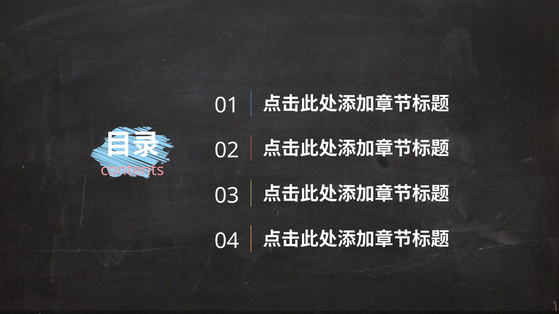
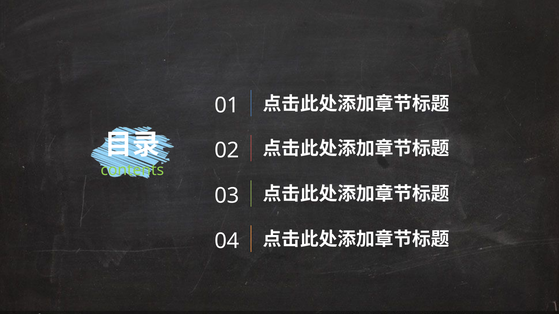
contents colour: pink -> light green
